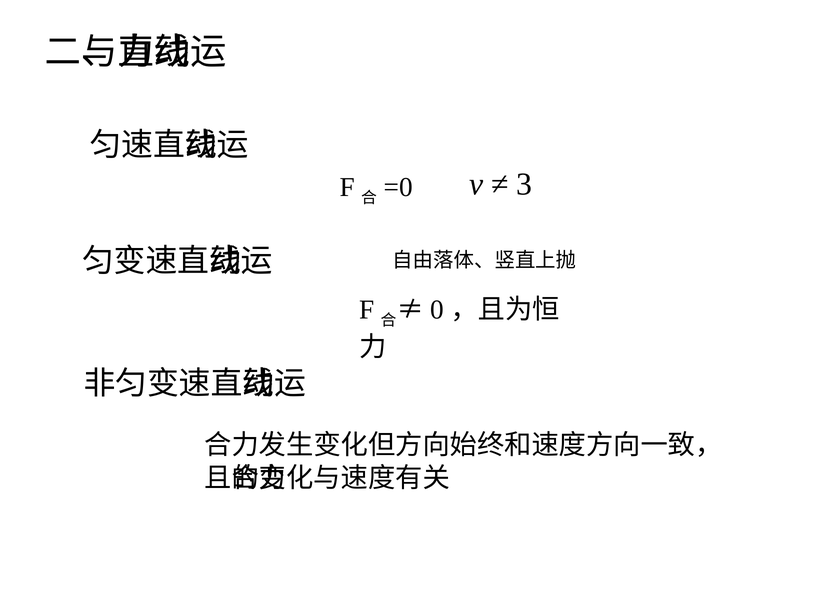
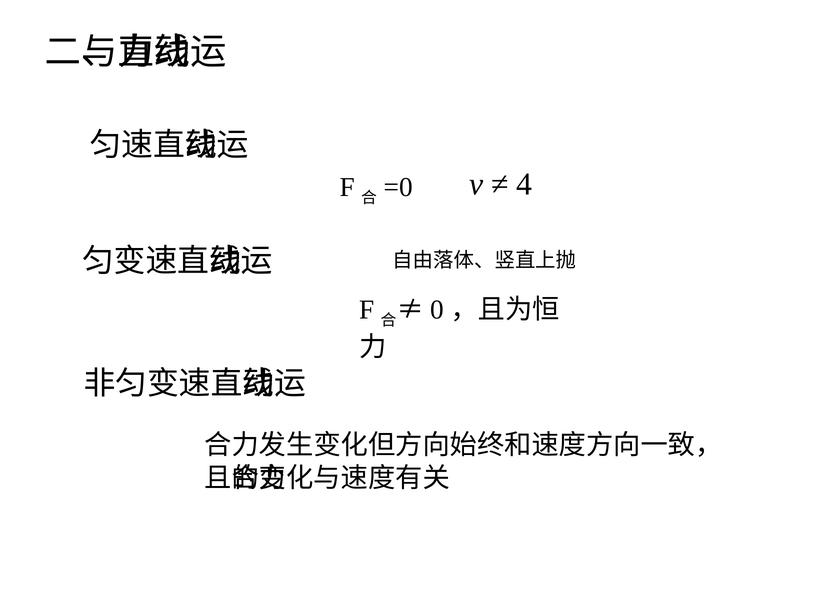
3: 3 -> 4
